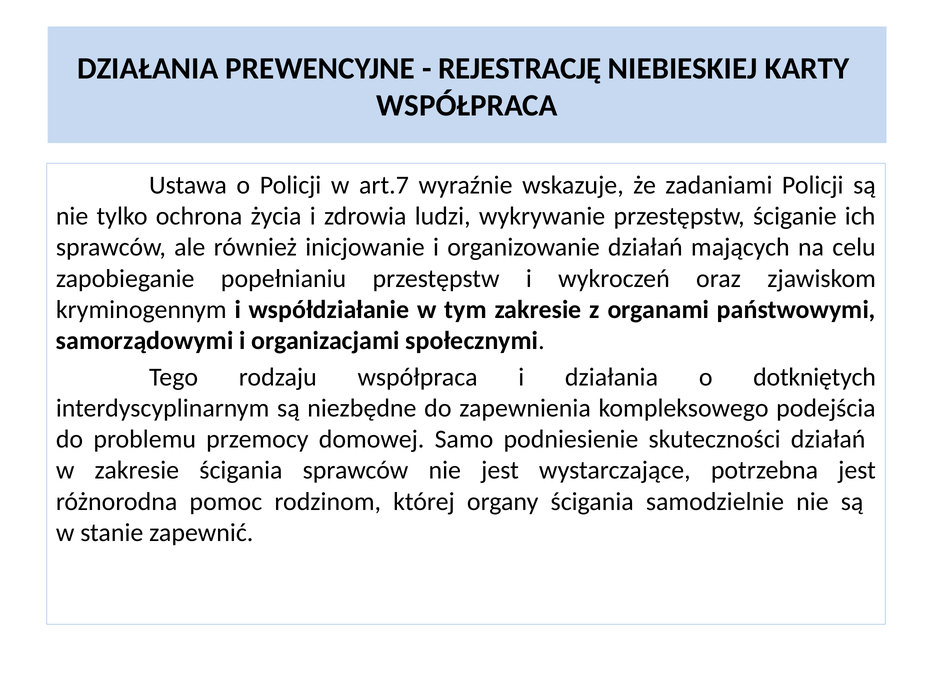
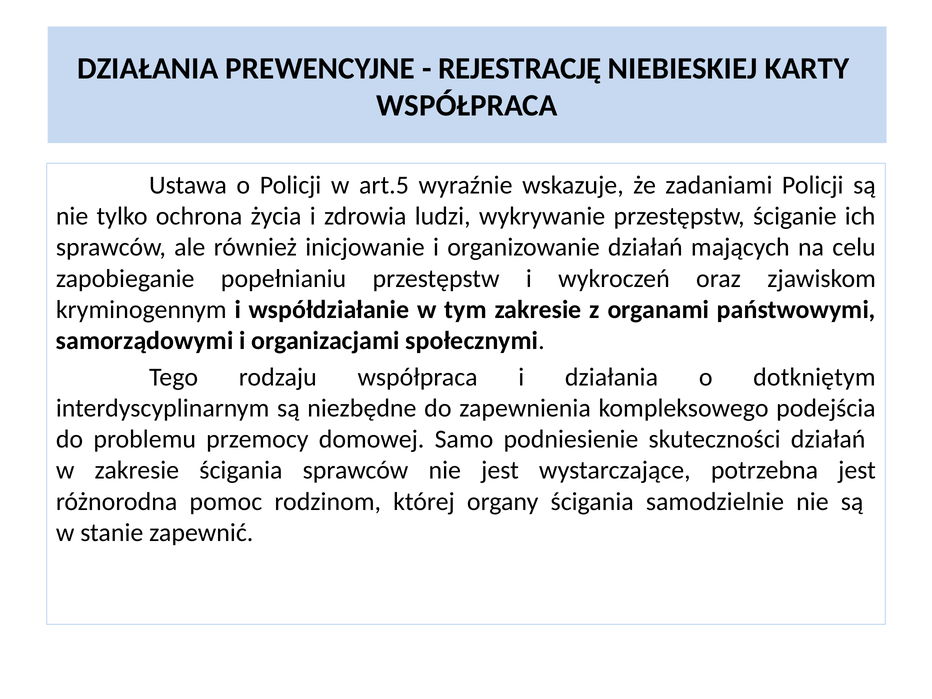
art.7: art.7 -> art.5
dotkniętych: dotkniętych -> dotkniętym
